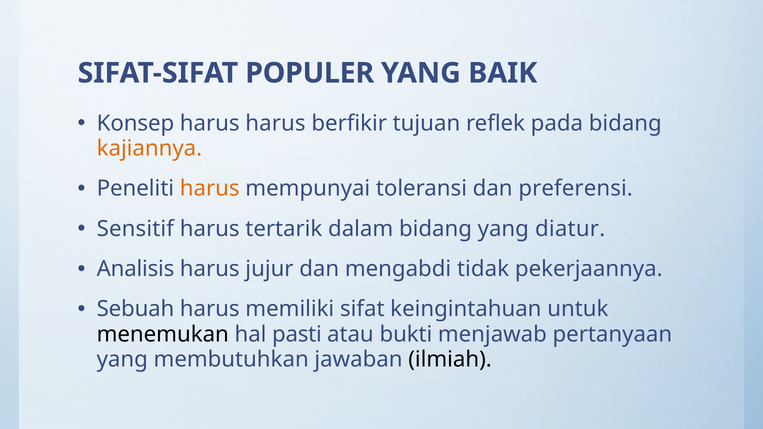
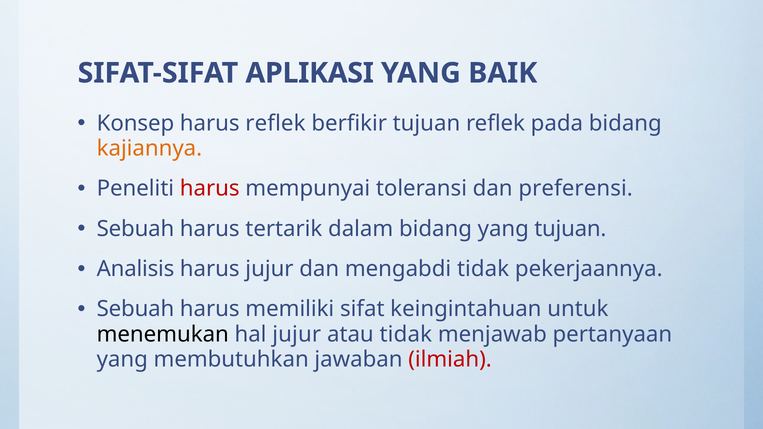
POPULER: POPULER -> APLIKASI
harus harus: harus -> reflek
harus at (210, 189) colour: orange -> red
Sensitif at (135, 229): Sensitif -> Sebuah
yang diatur: diatur -> tujuan
hal pasti: pasti -> jujur
atau bukti: bukti -> tidak
ilmiah colour: black -> red
